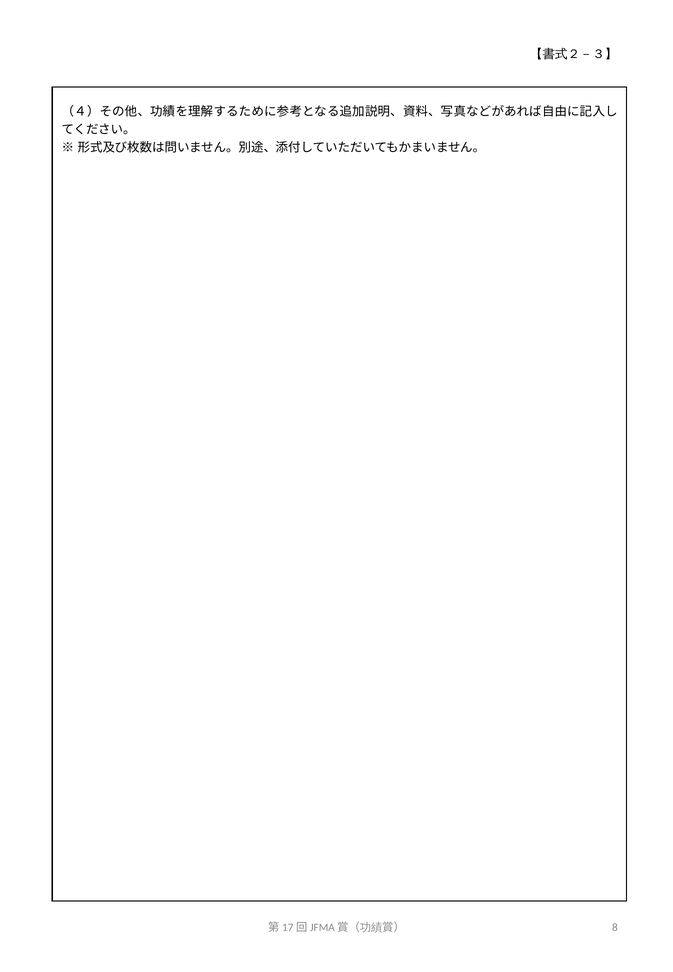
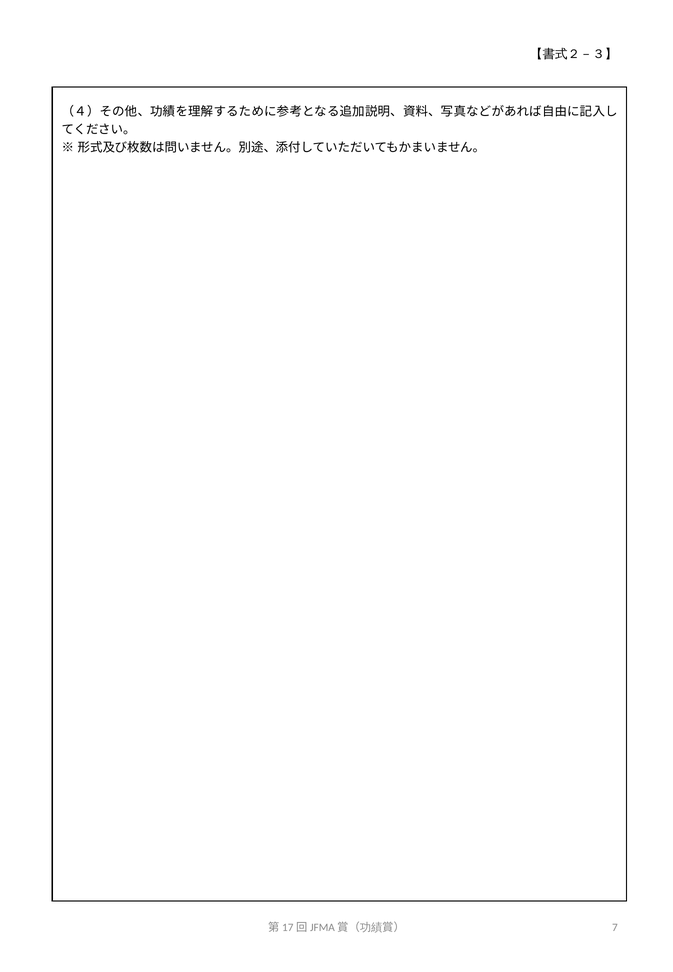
8: 8 -> 7
